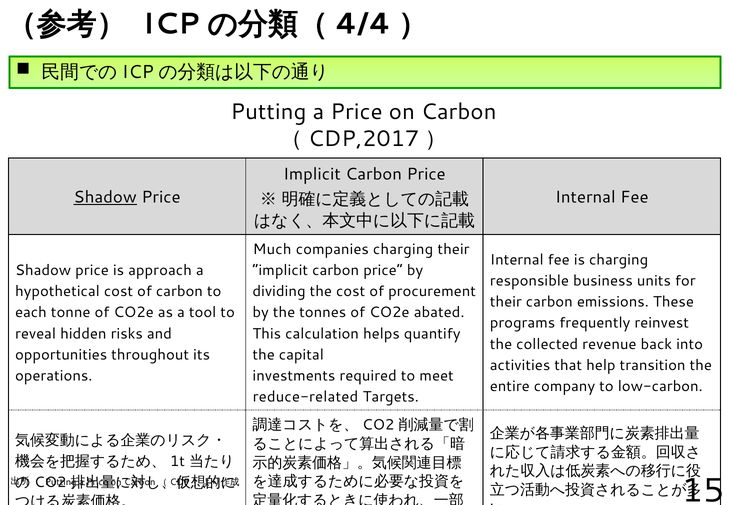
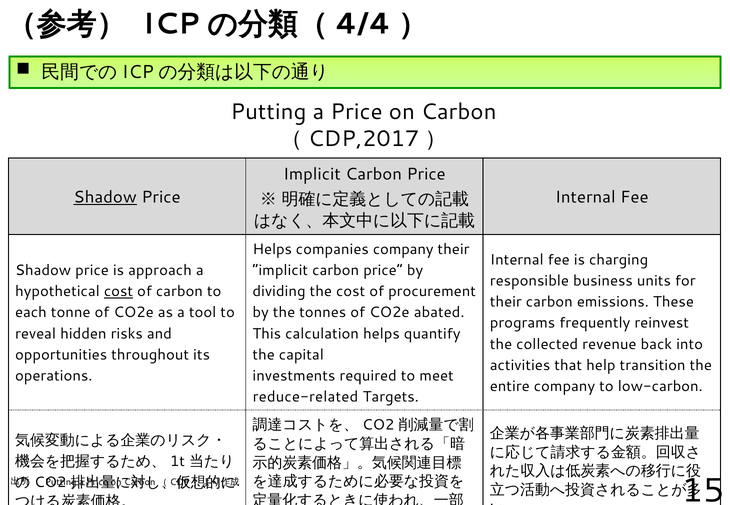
Much at (272, 249): Much -> Helps
companies charging: charging -> company
cost at (118, 292) underline: none -> present
